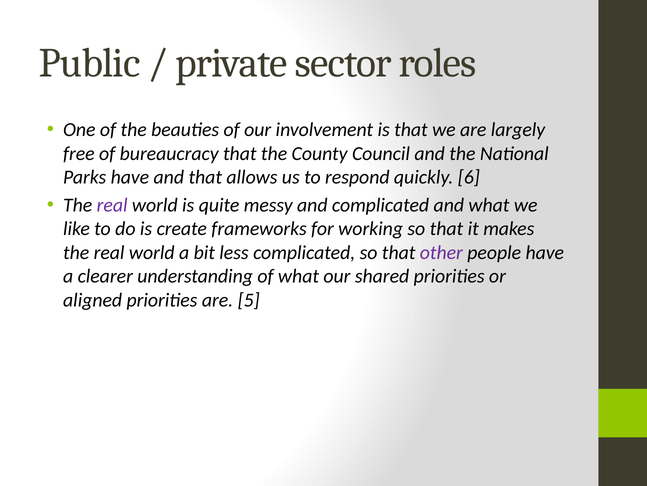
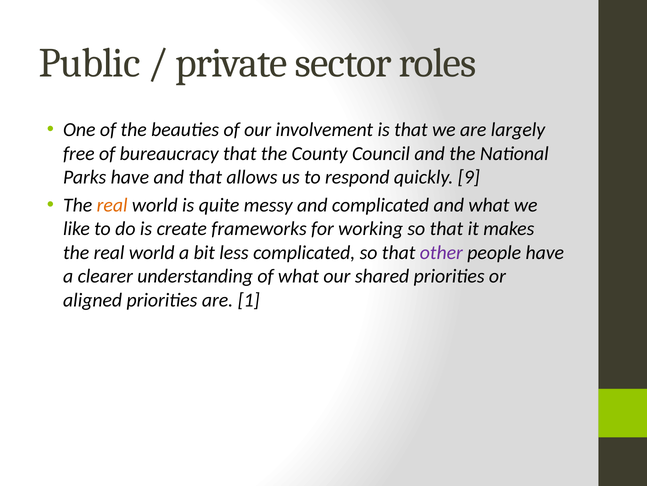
6: 6 -> 9
real at (112, 205) colour: purple -> orange
5: 5 -> 1
